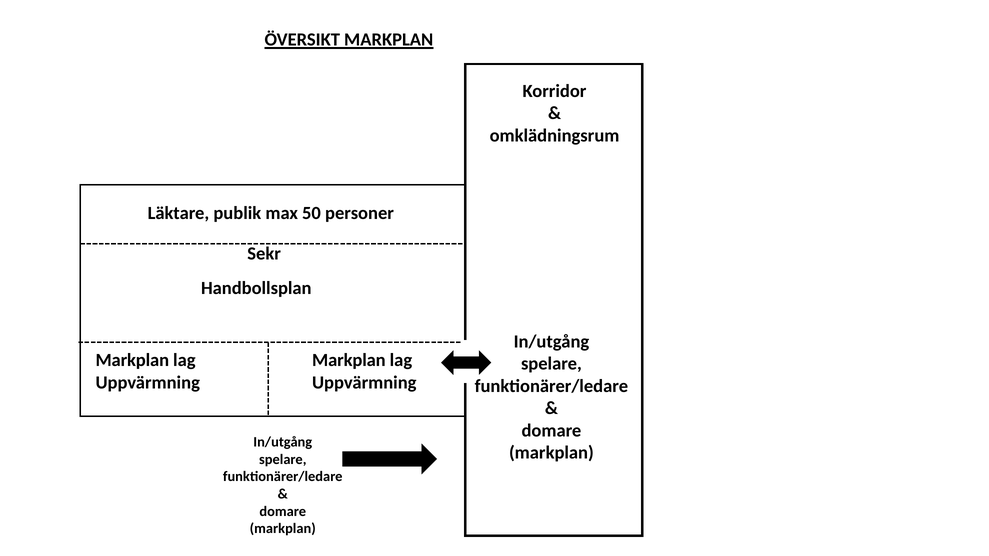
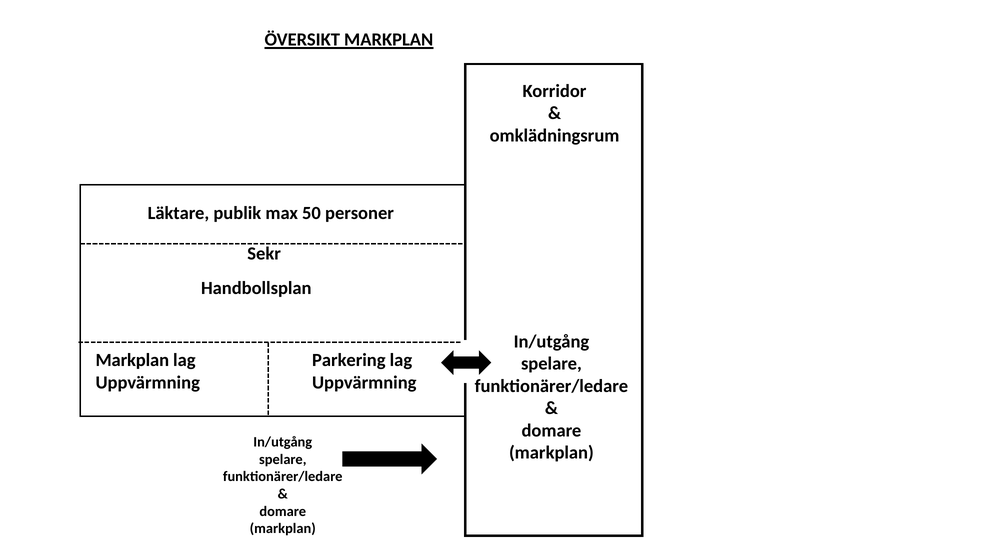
Markplan at (349, 361): Markplan -> Parkering
